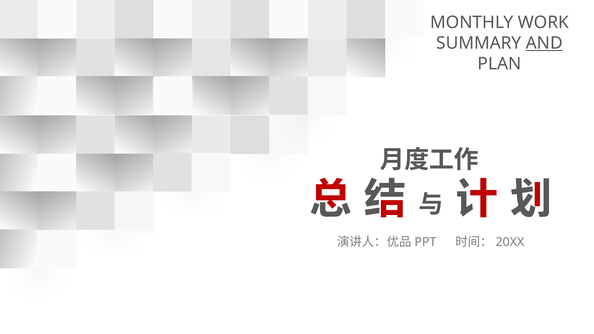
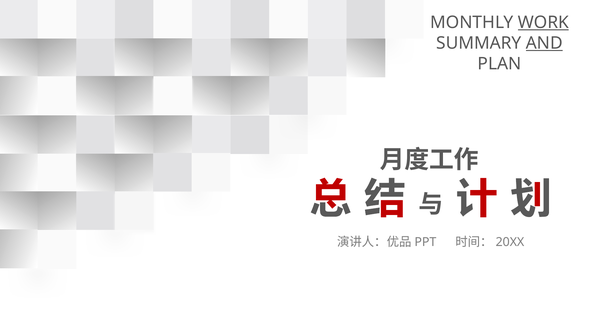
WORK underline: none -> present
